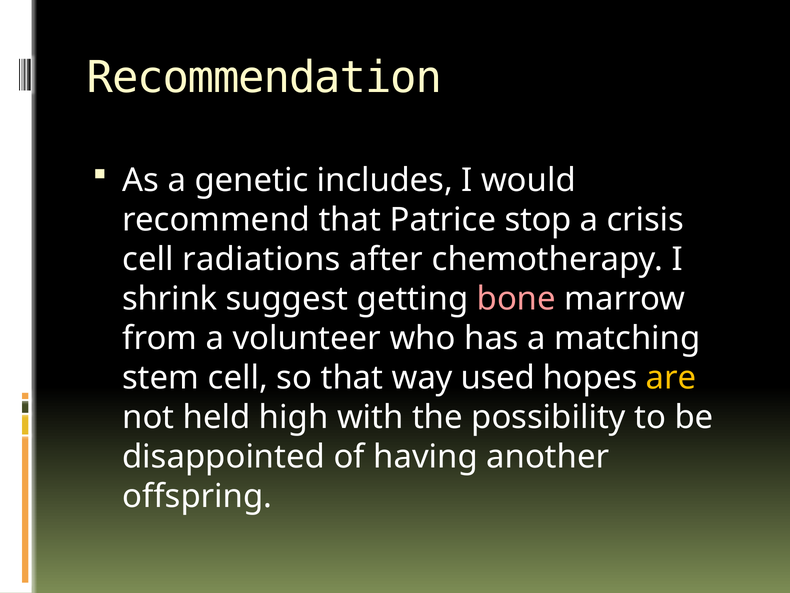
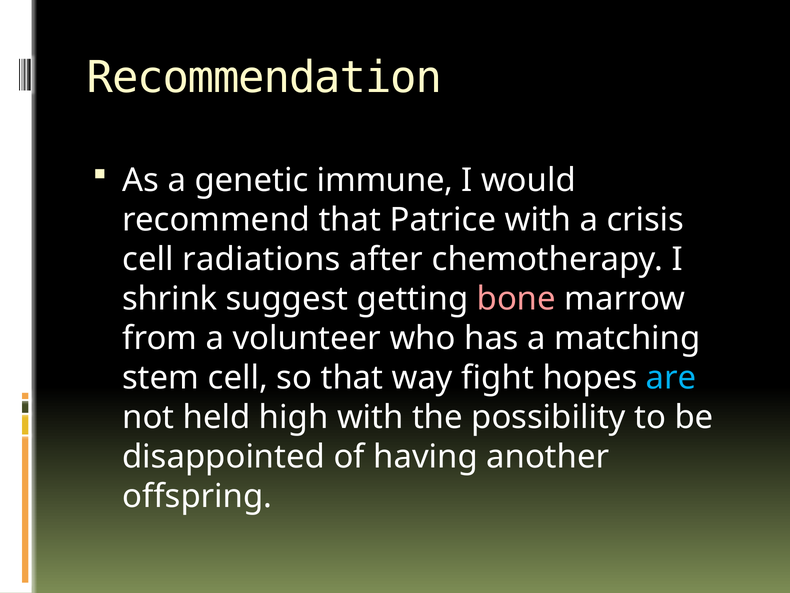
includes: includes -> immune
Patrice stop: stop -> with
used: used -> fight
are colour: yellow -> light blue
